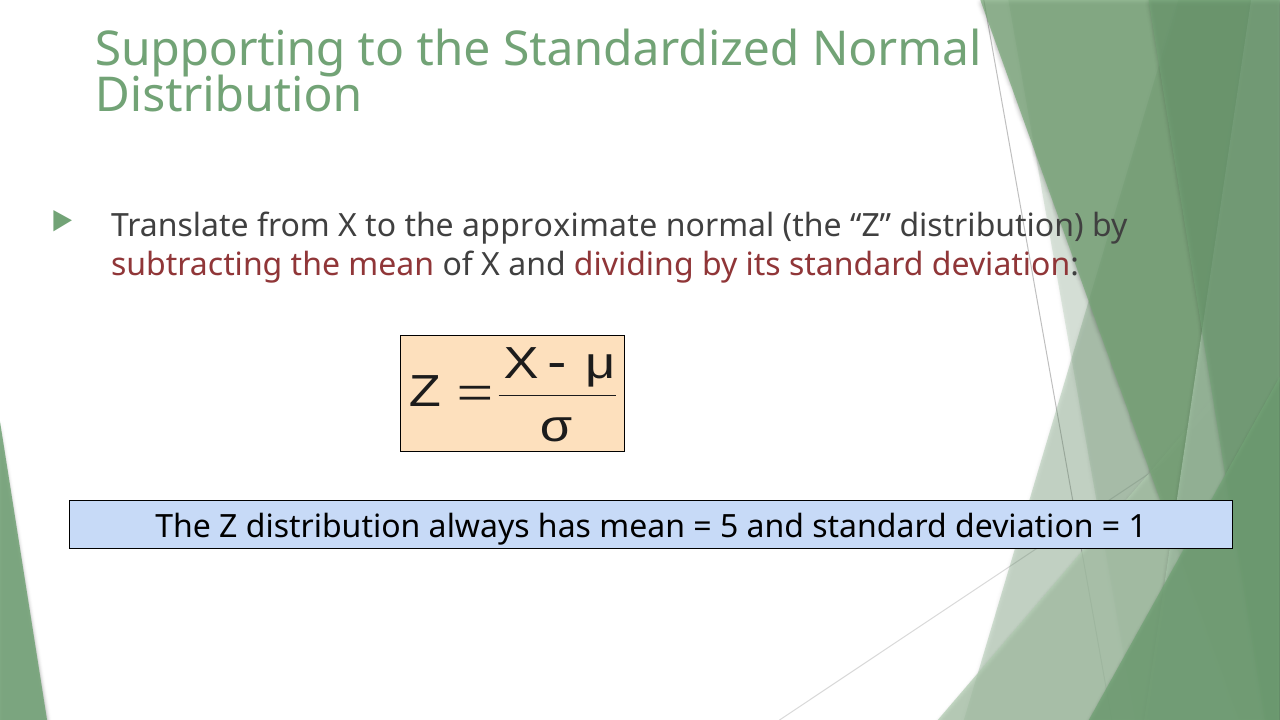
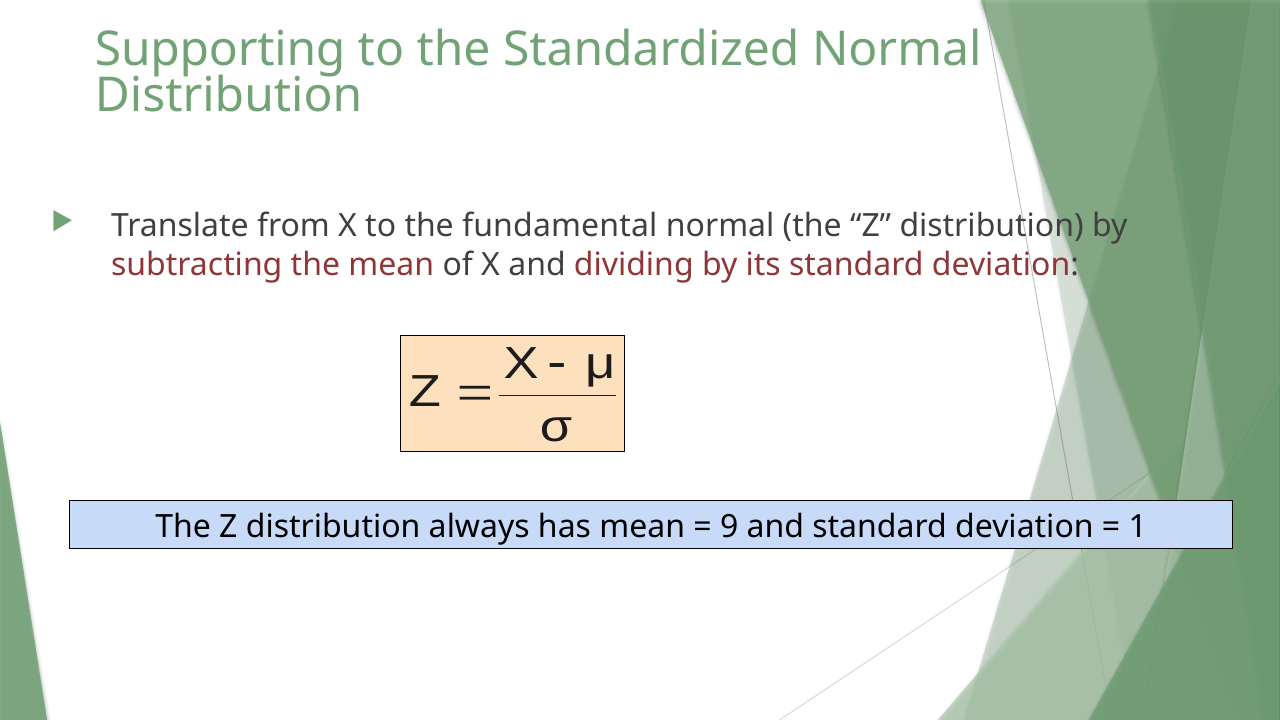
approximate: approximate -> fundamental
5: 5 -> 9
